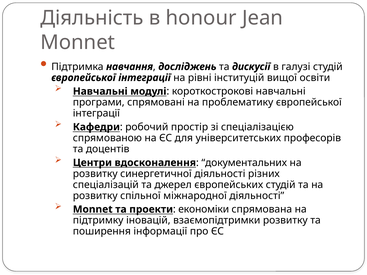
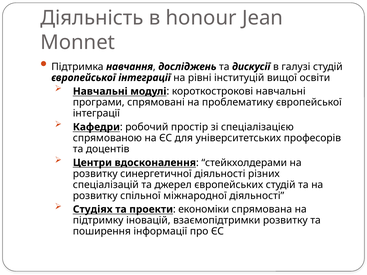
документальних: документальних -> стейкхолдерами
Monnet at (93, 210): Monnet -> Студіях
